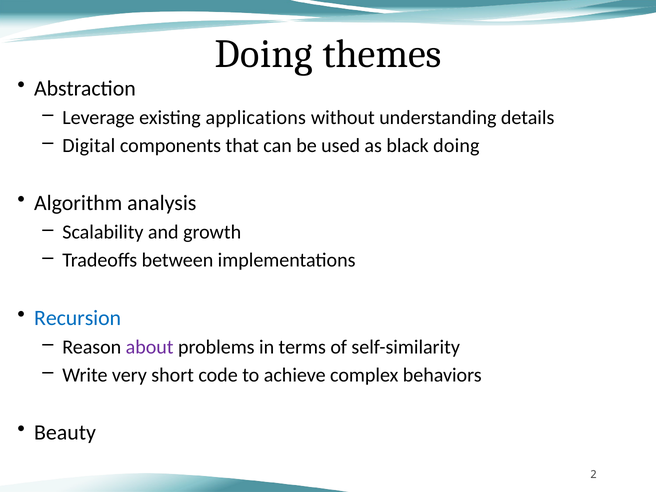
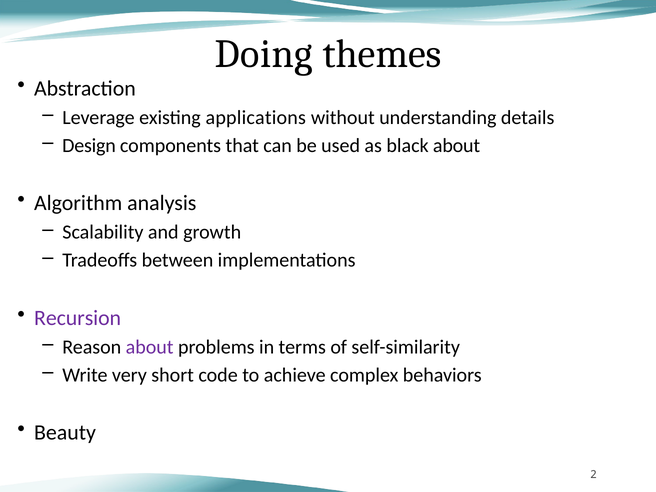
Digital: Digital -> Design
black doing: doing -> about
Recursion colour: blue -> purple
